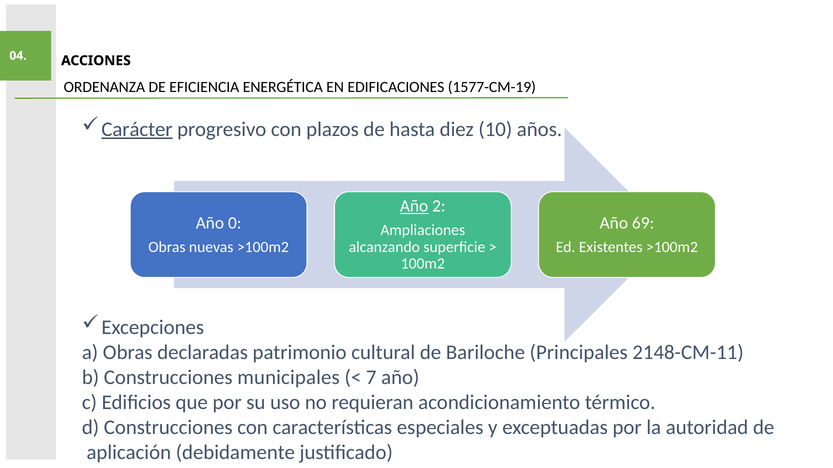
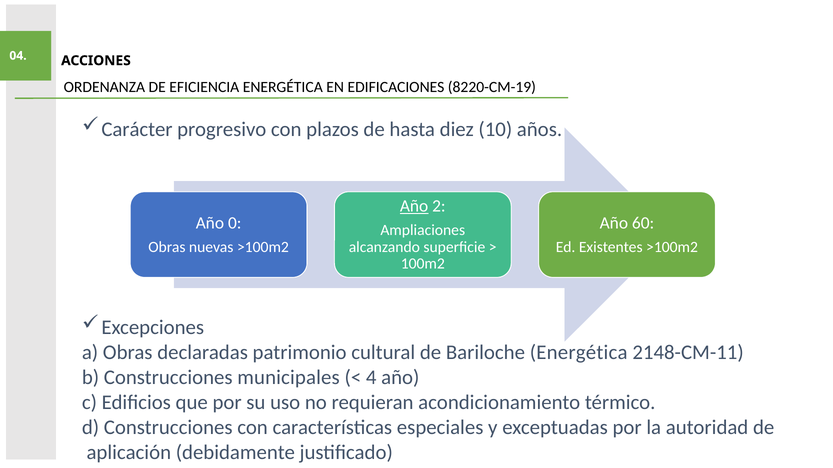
1577-CM-19: 1577-CM-19 -> 8220-CM-19
Carácter underline: present -> none
69: 69 -> 60
Bariloche Principales: Principales -> Energética
7: 7 -> 4
